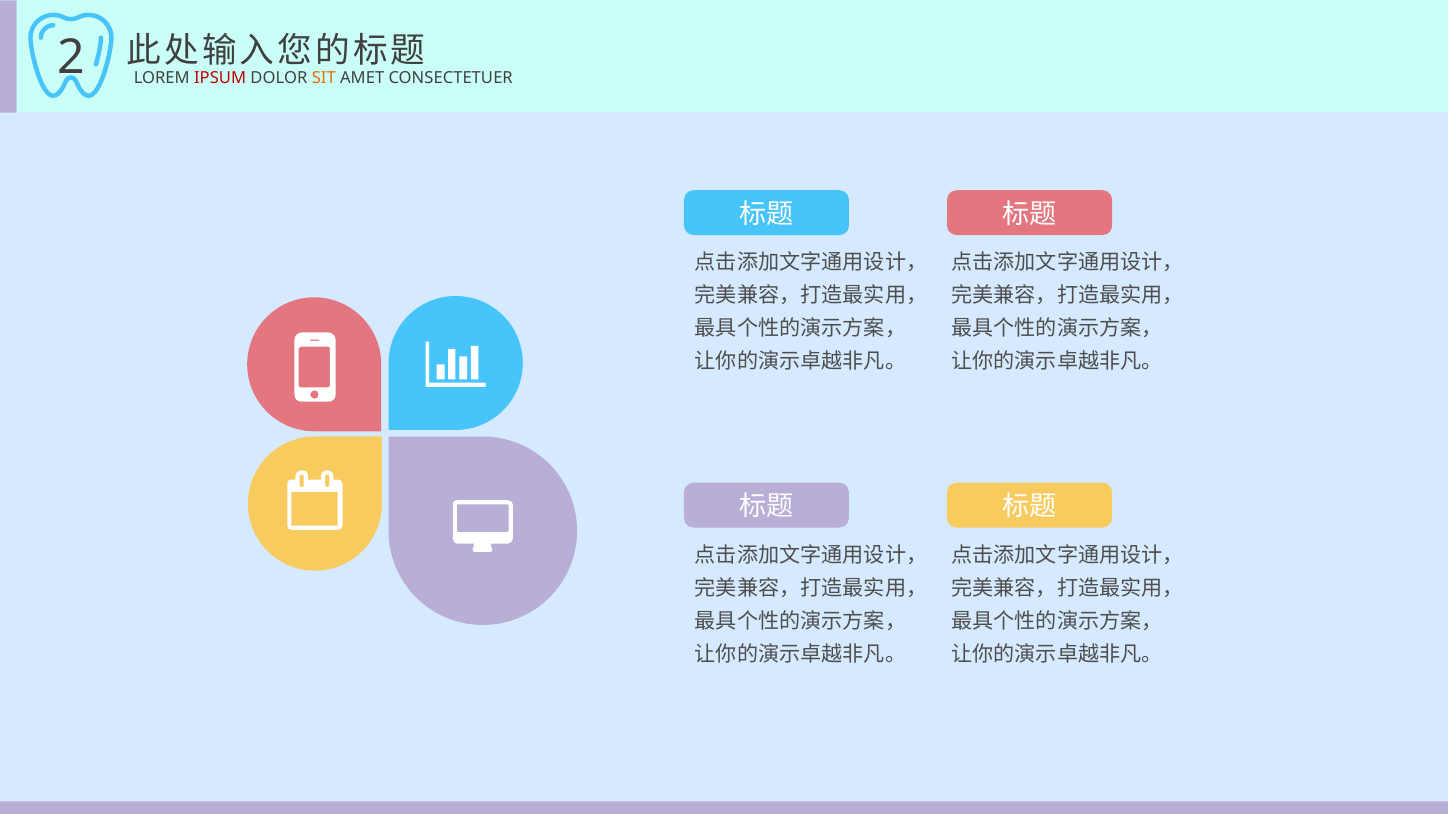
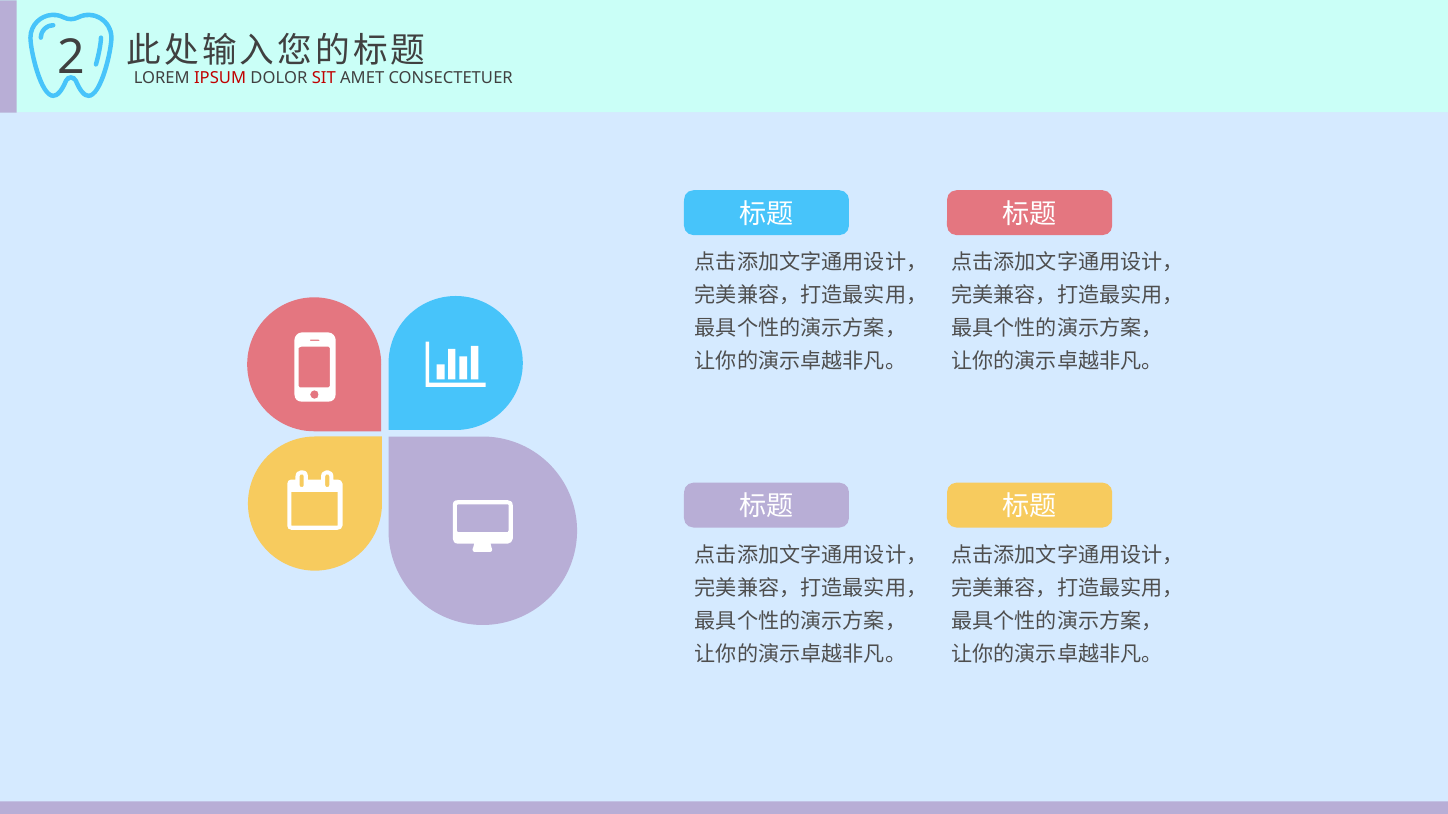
SIT colour: orange -> red
